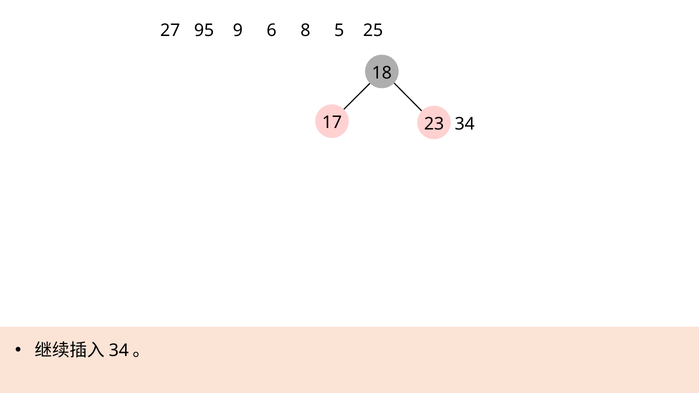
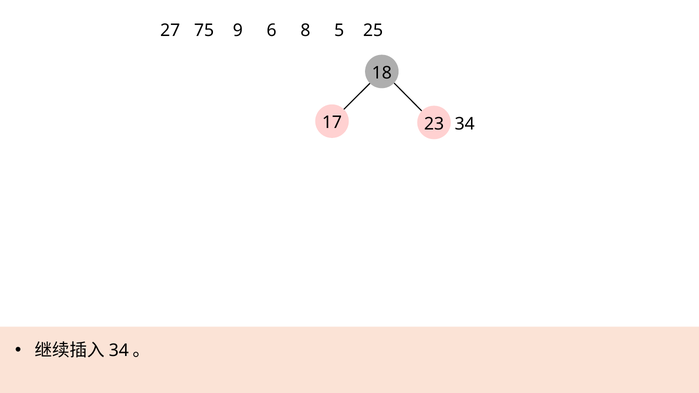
95: 95 -> 75
